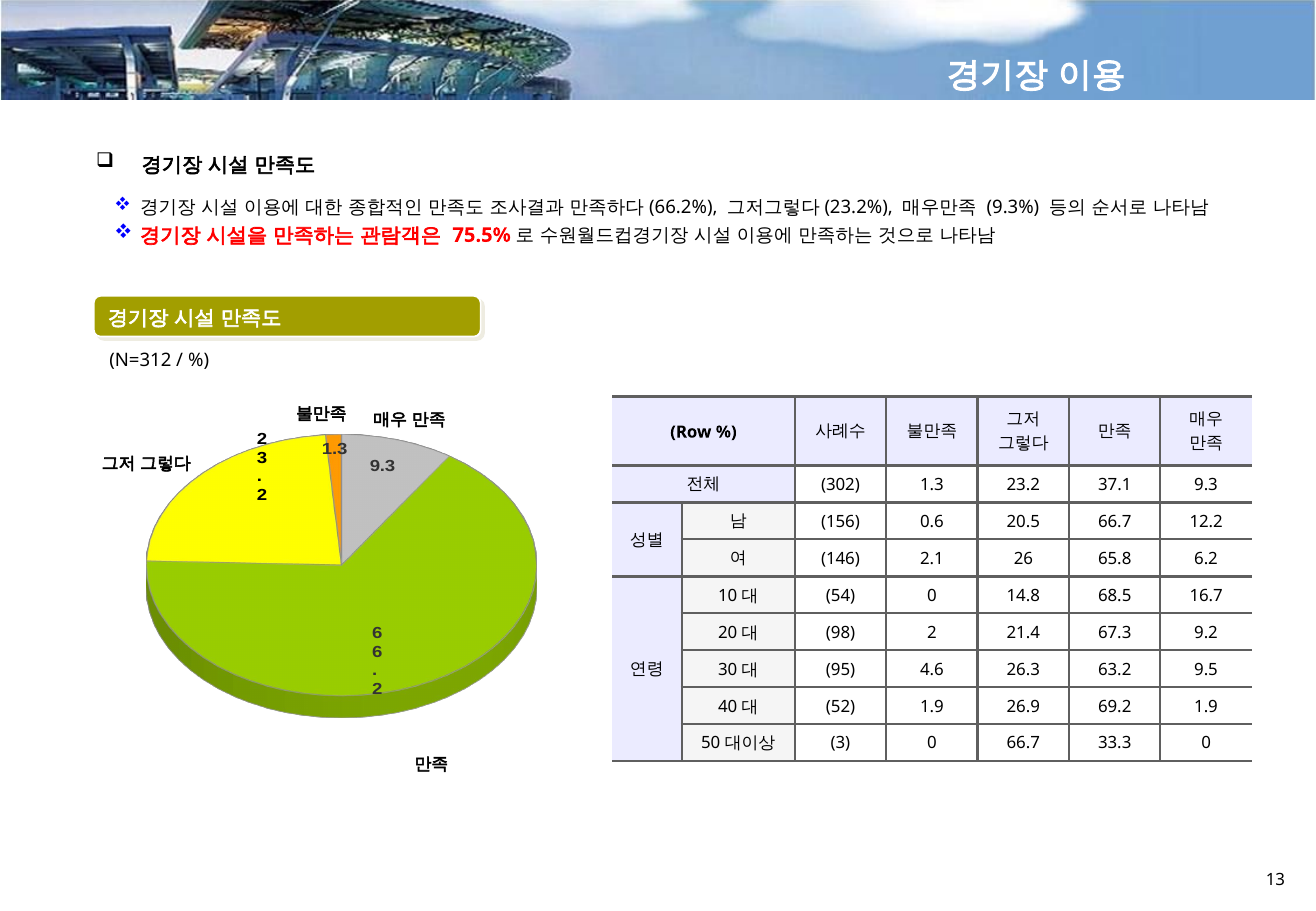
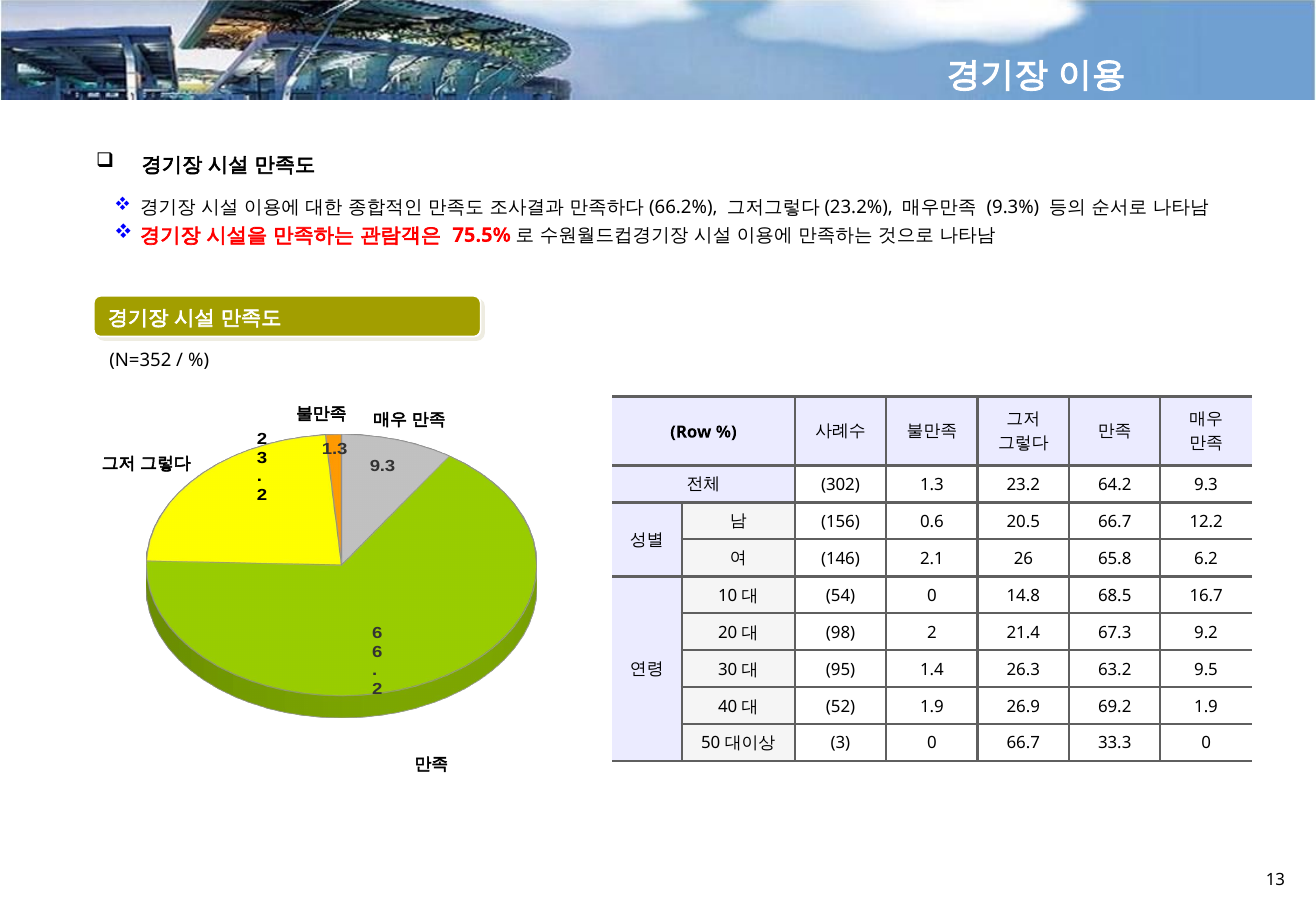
N=312: N=312 -> N=352
37.1: 37.1 -> 64.2
4.6: 4.6 -> 1.4
